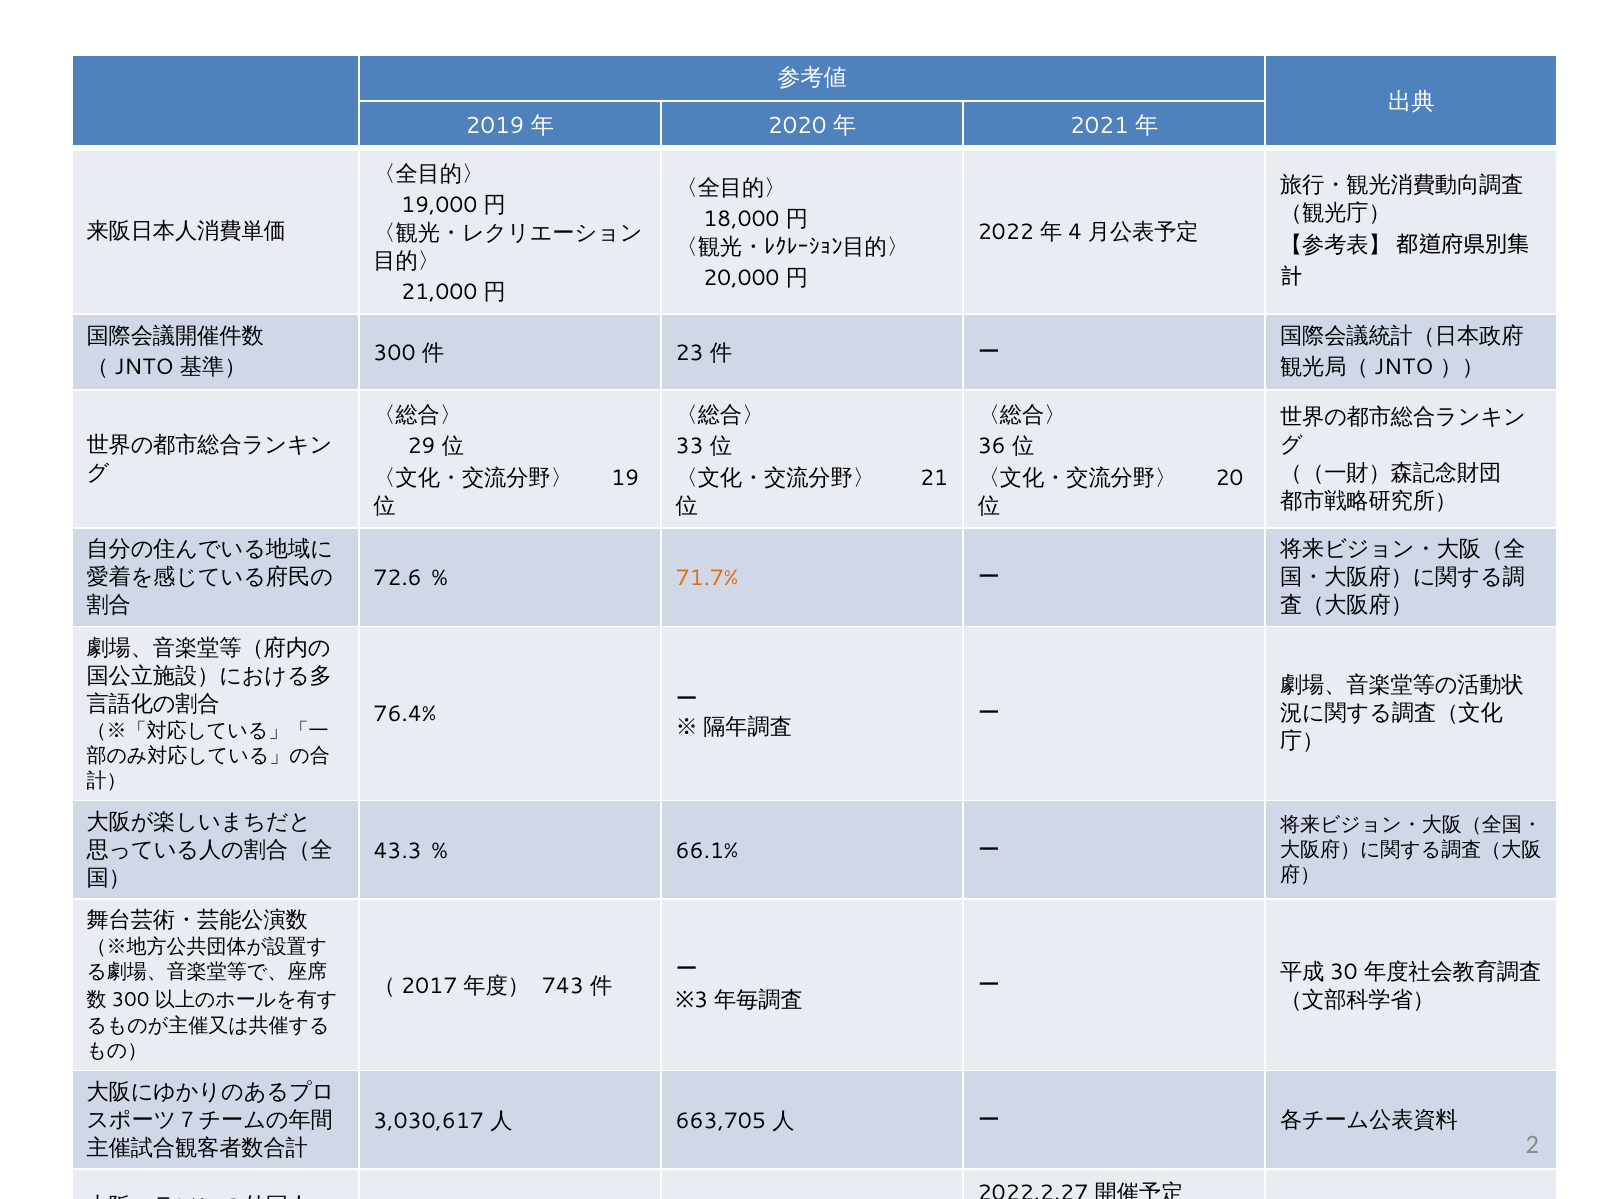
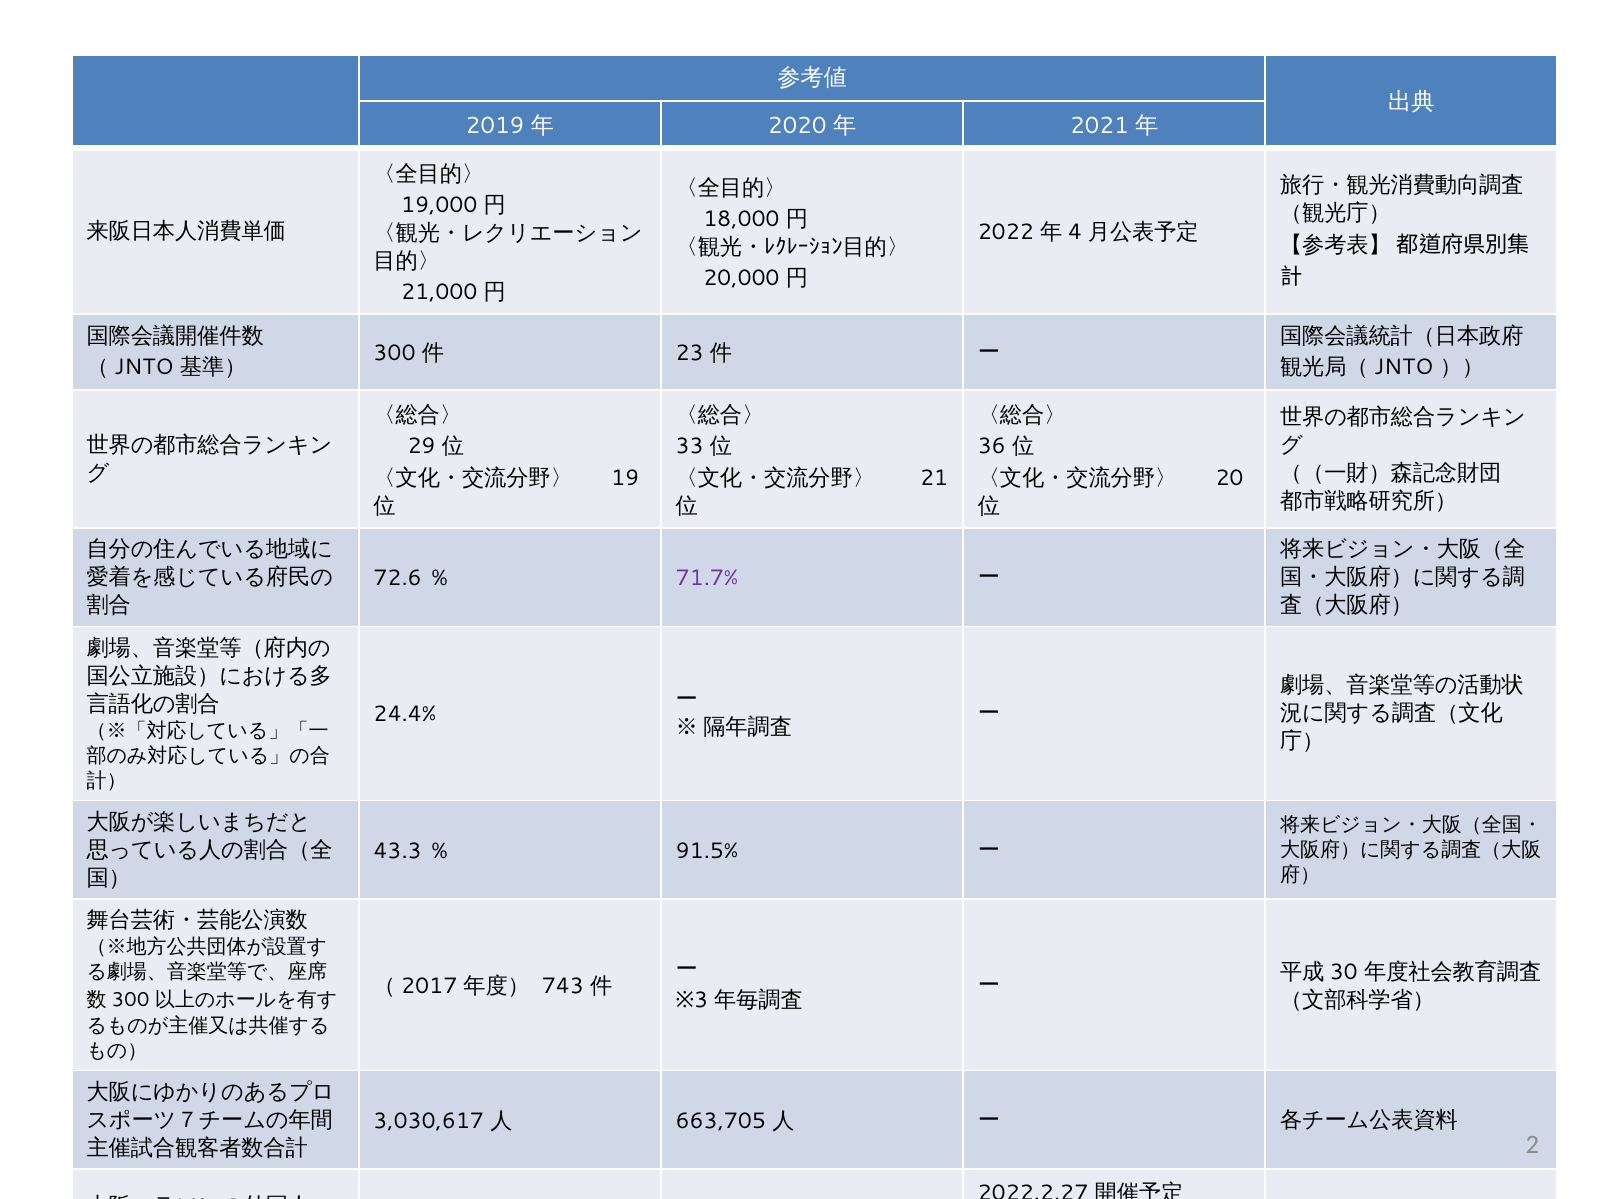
71.7% colour: orange -> purple
76.4%: 76.4% -> 24.4%
66.1%: 66.1% -> 91.5%
